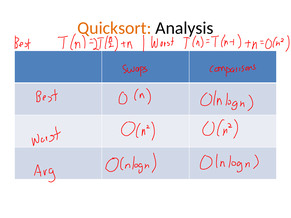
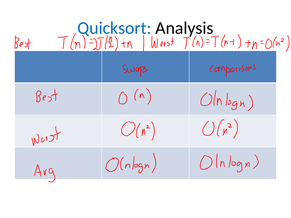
Quicksort colour: orange -> blue
